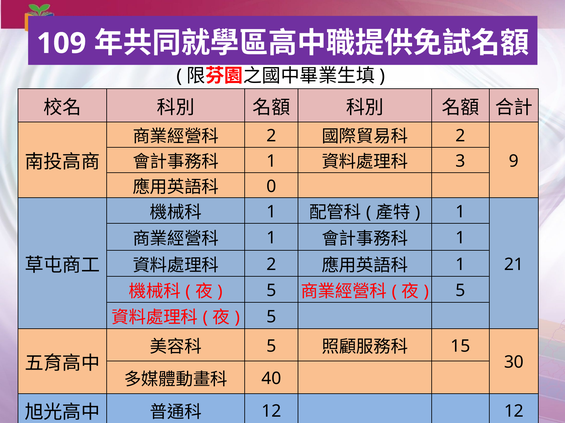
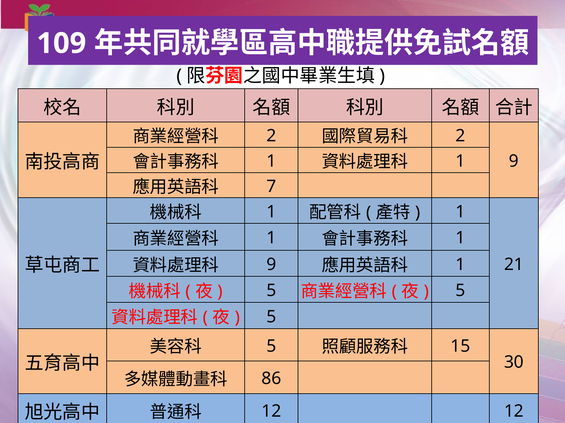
3 at (461, 161): 3 -> 1
0: 0 -> 7
2 at (271, 265): 2 -> 9
40: 40 -> 86
